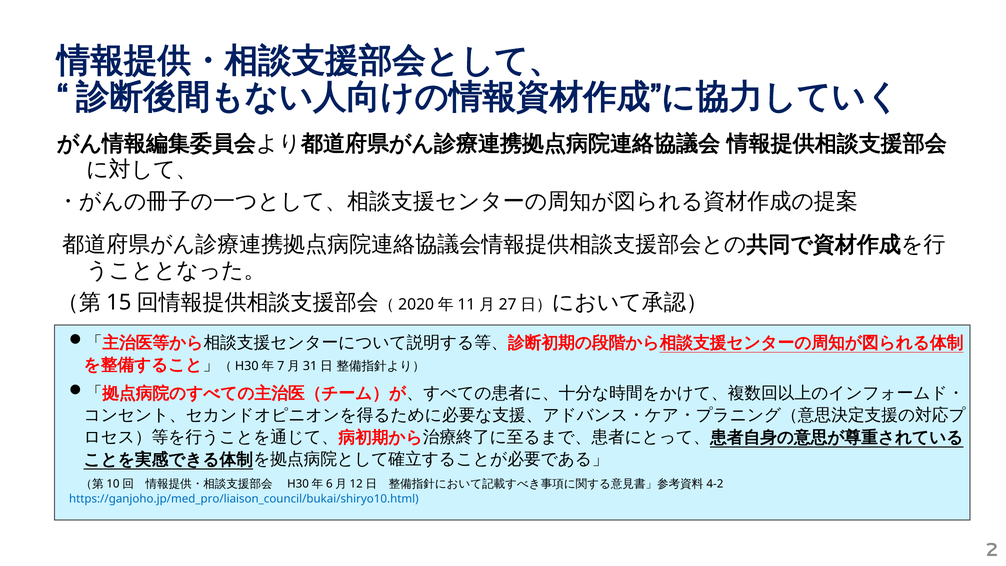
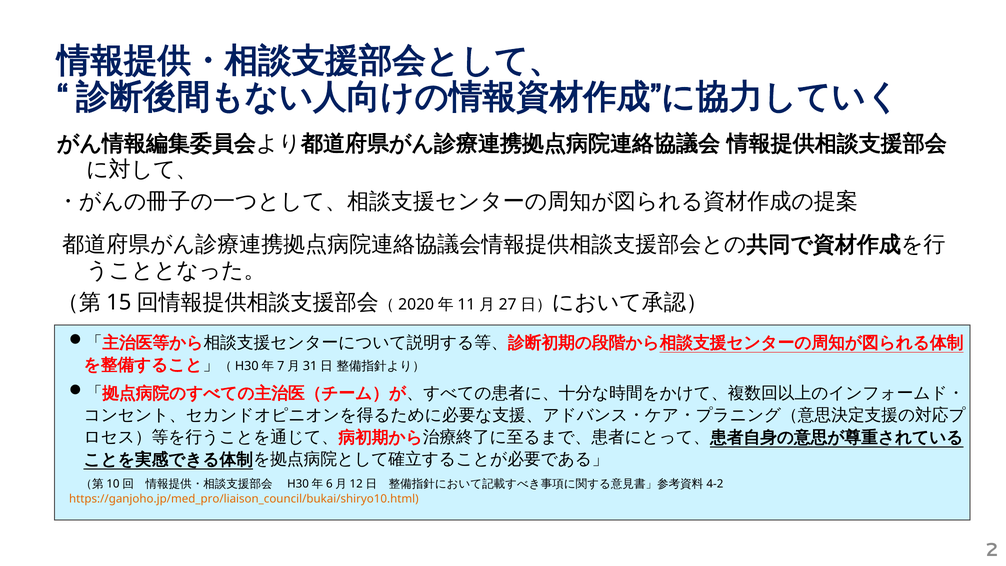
https://ganjoho.jp/med_pro/liaison_council/bukai/shiryo10.html colour: blue -> orange
